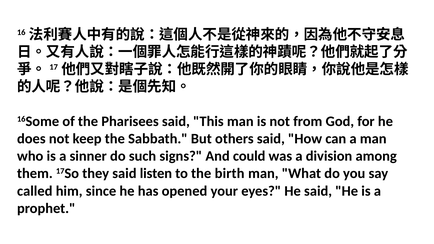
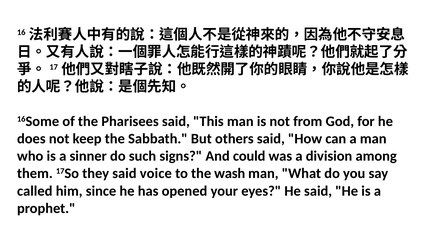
listen: listen -> voice
birth: birth -> wash
